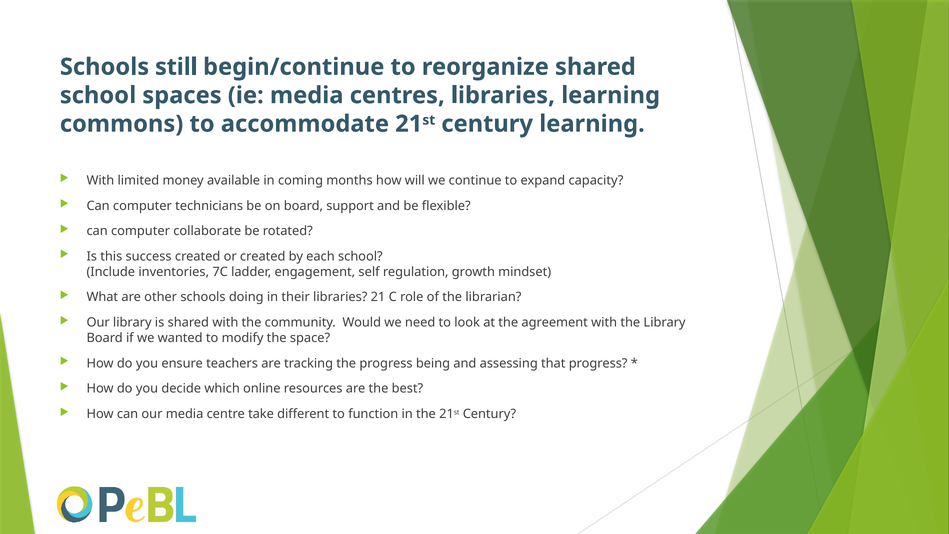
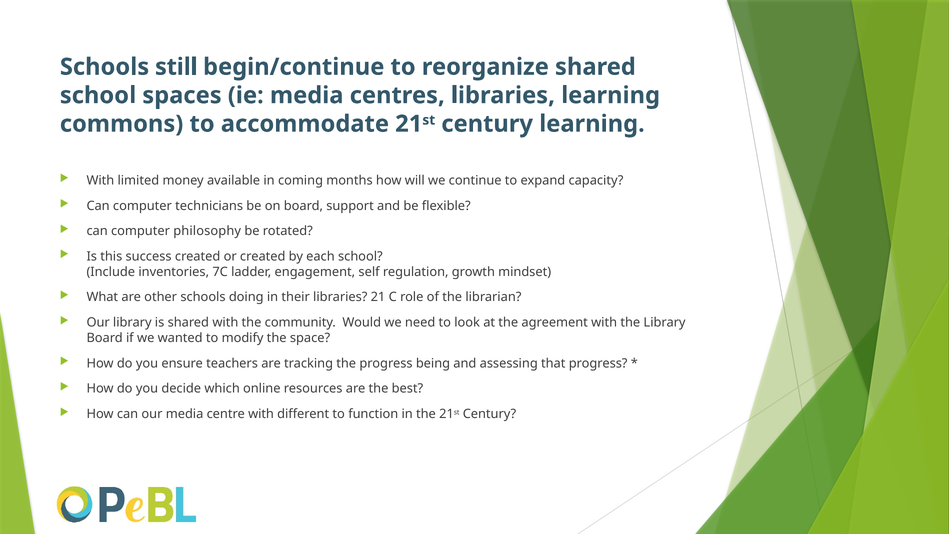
collaborate: collaborate -> philosophy
centre take: take -> with
